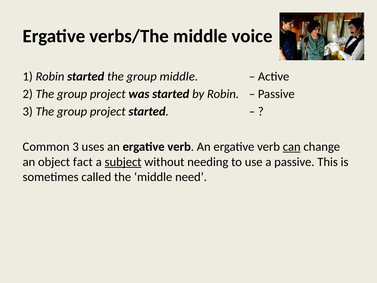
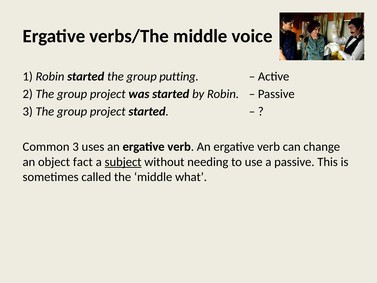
group middle: middle -> putting
can underline: present -> none
need: need -> what
